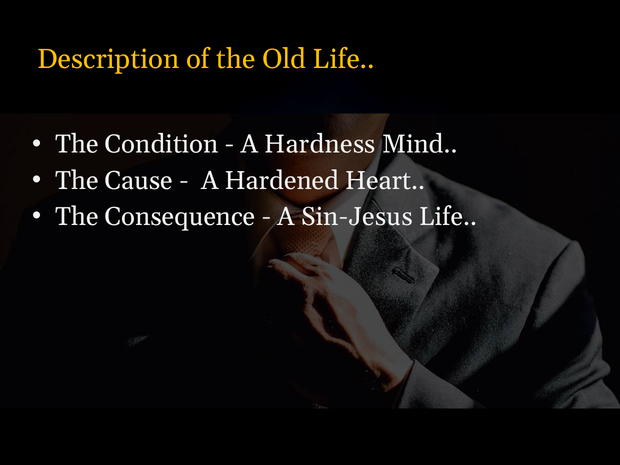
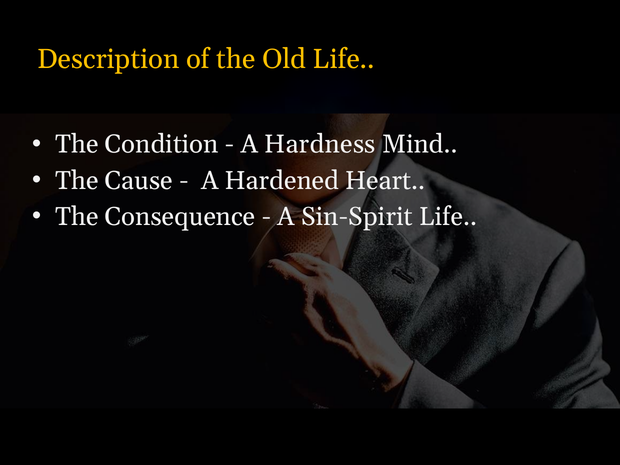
Sin-Jesus: Sin-Jesus -> Sin-Spirit
